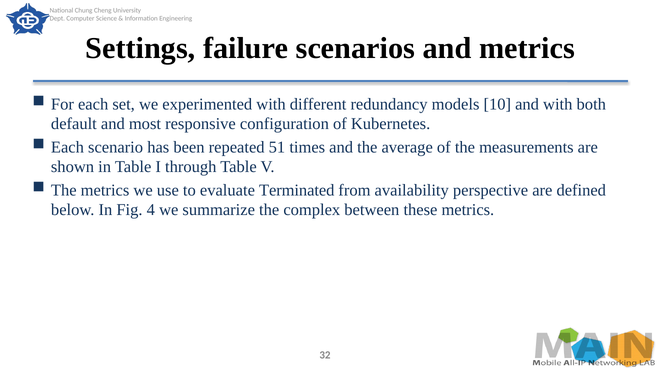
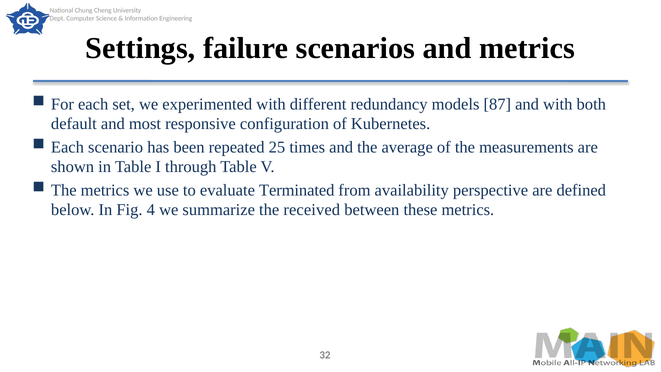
10: 10 -> 87
51: 51 -> 25
complex: complex -> received
